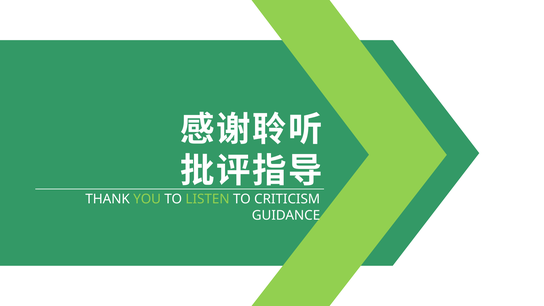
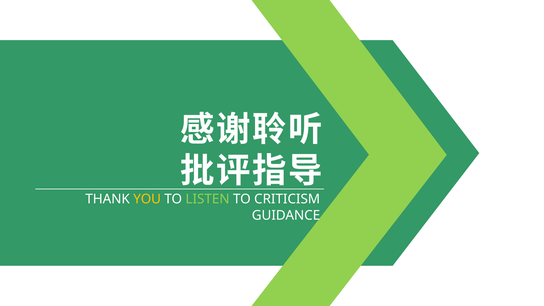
YOU colour: light green -> yellow
